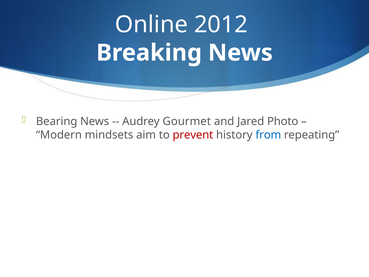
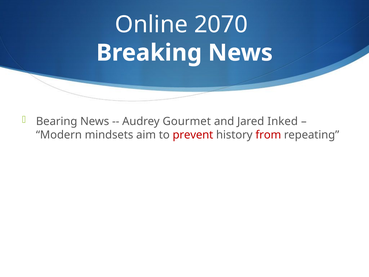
2012: 2012 -> 2070
Photo: Photo -> Inked
from colour: blue -> red
